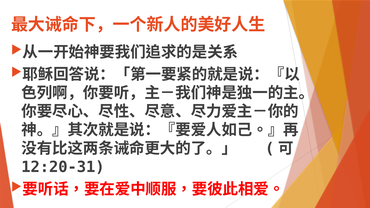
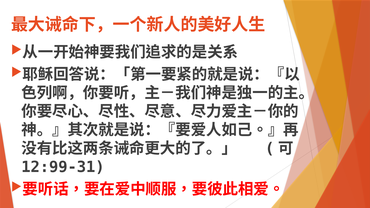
12:20-31: 12:20-31 -> 12:99-31
